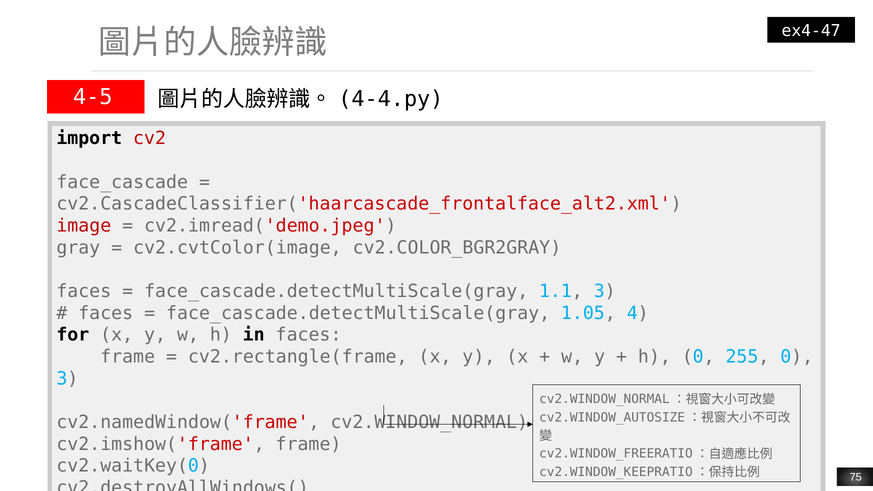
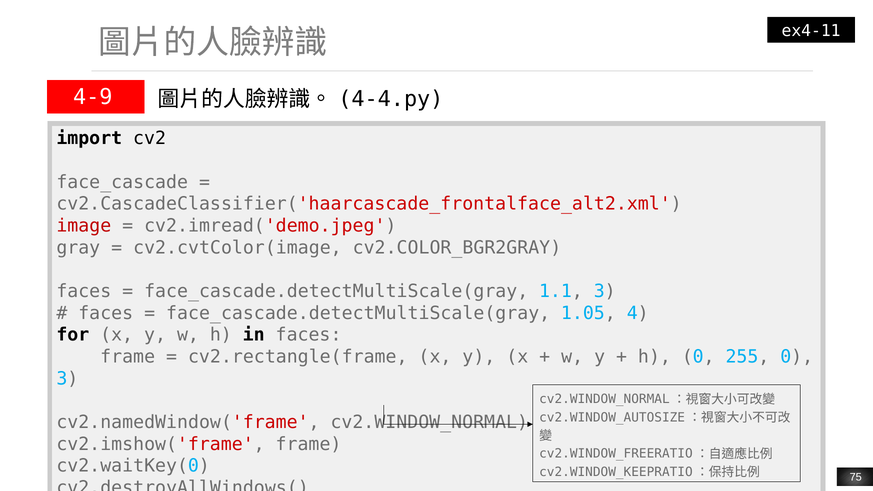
ex4-47: ex4-47 -> ex4-11
4-5: 4-5 -> 4-9
cv2 colour: red -> black
